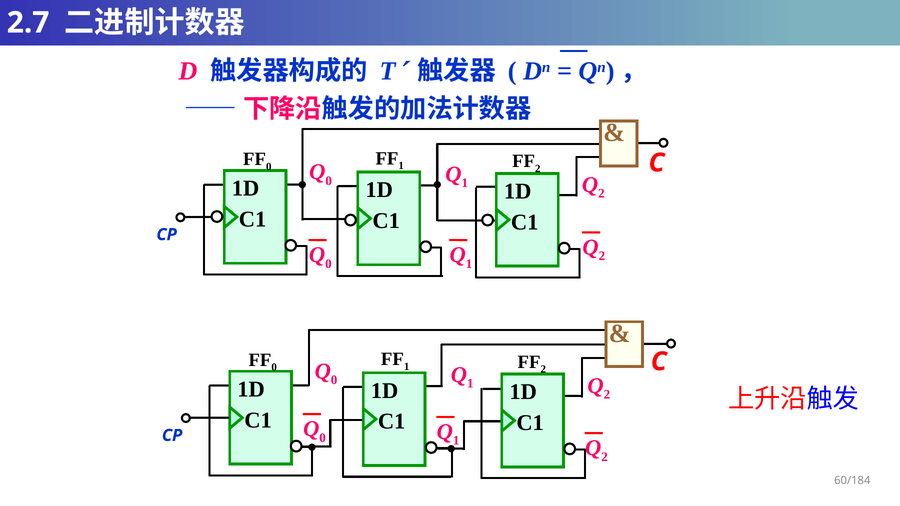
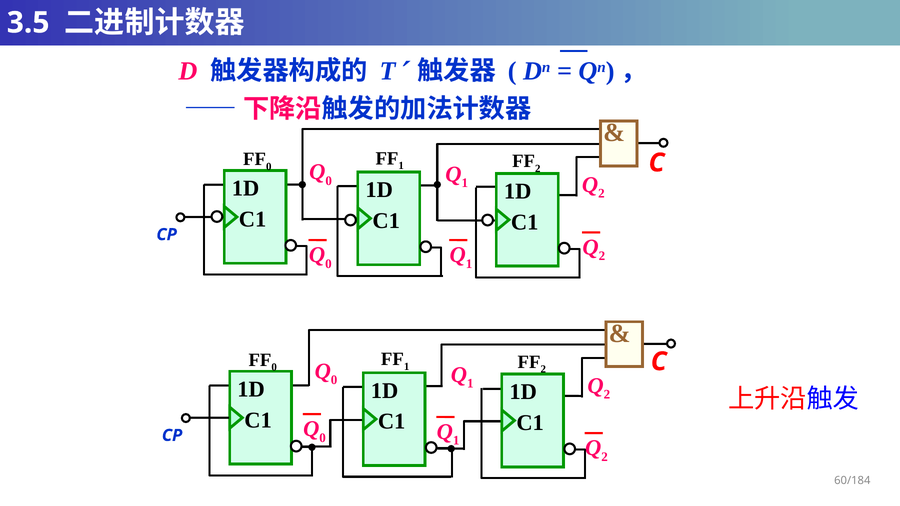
2.7: 2.7 -> 3.5
